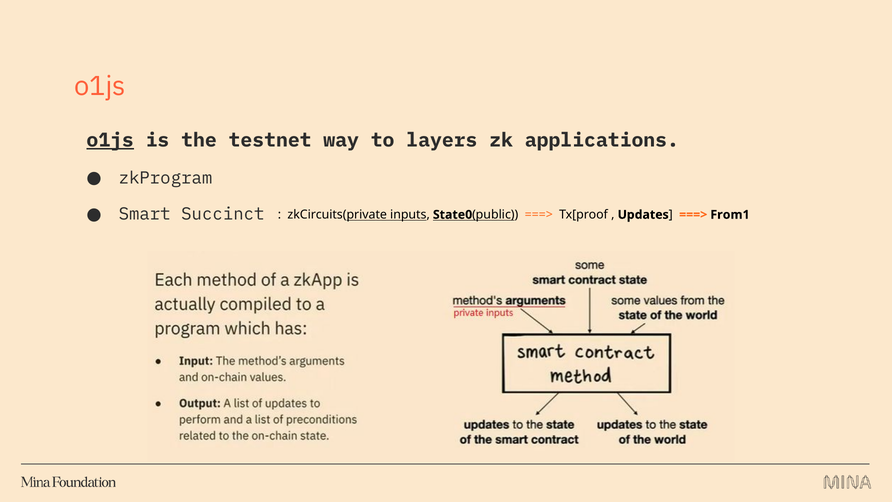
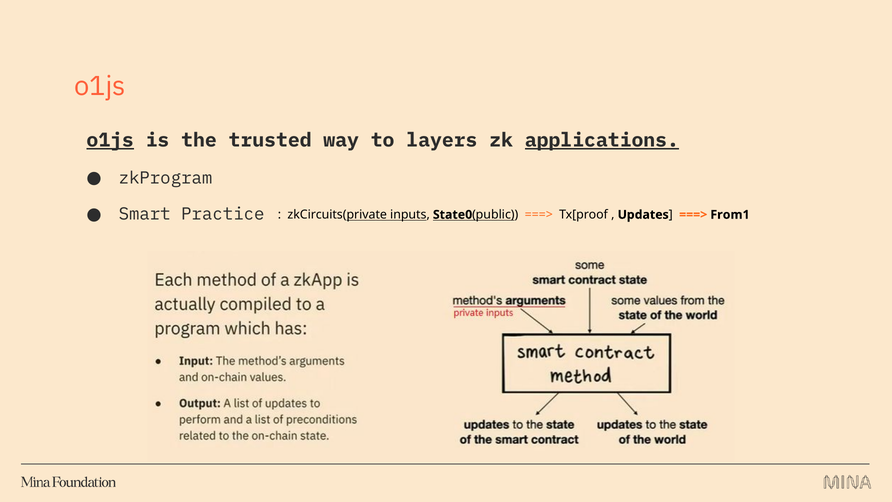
testnet: testnet -> trusted
applications underline: none -> present
Succinct: Succinct -> Practice
